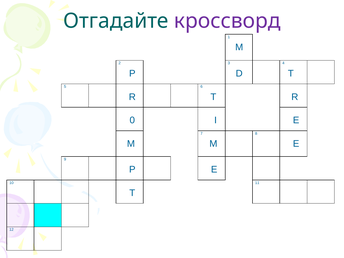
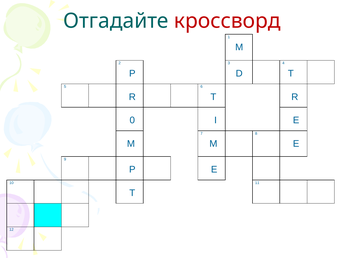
кроссворд colour: purple -> red
